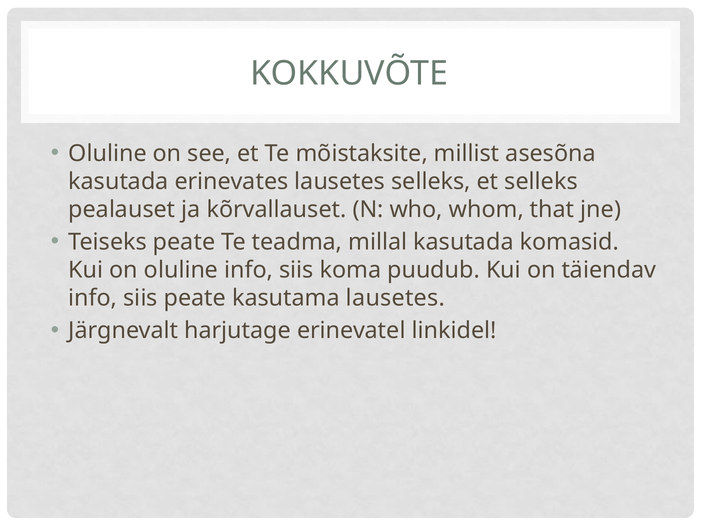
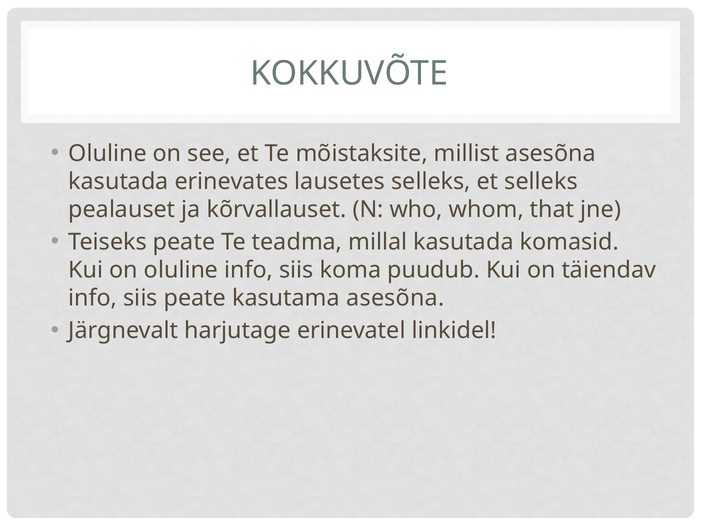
kasutama lausetes: lausetes -> asesõna
